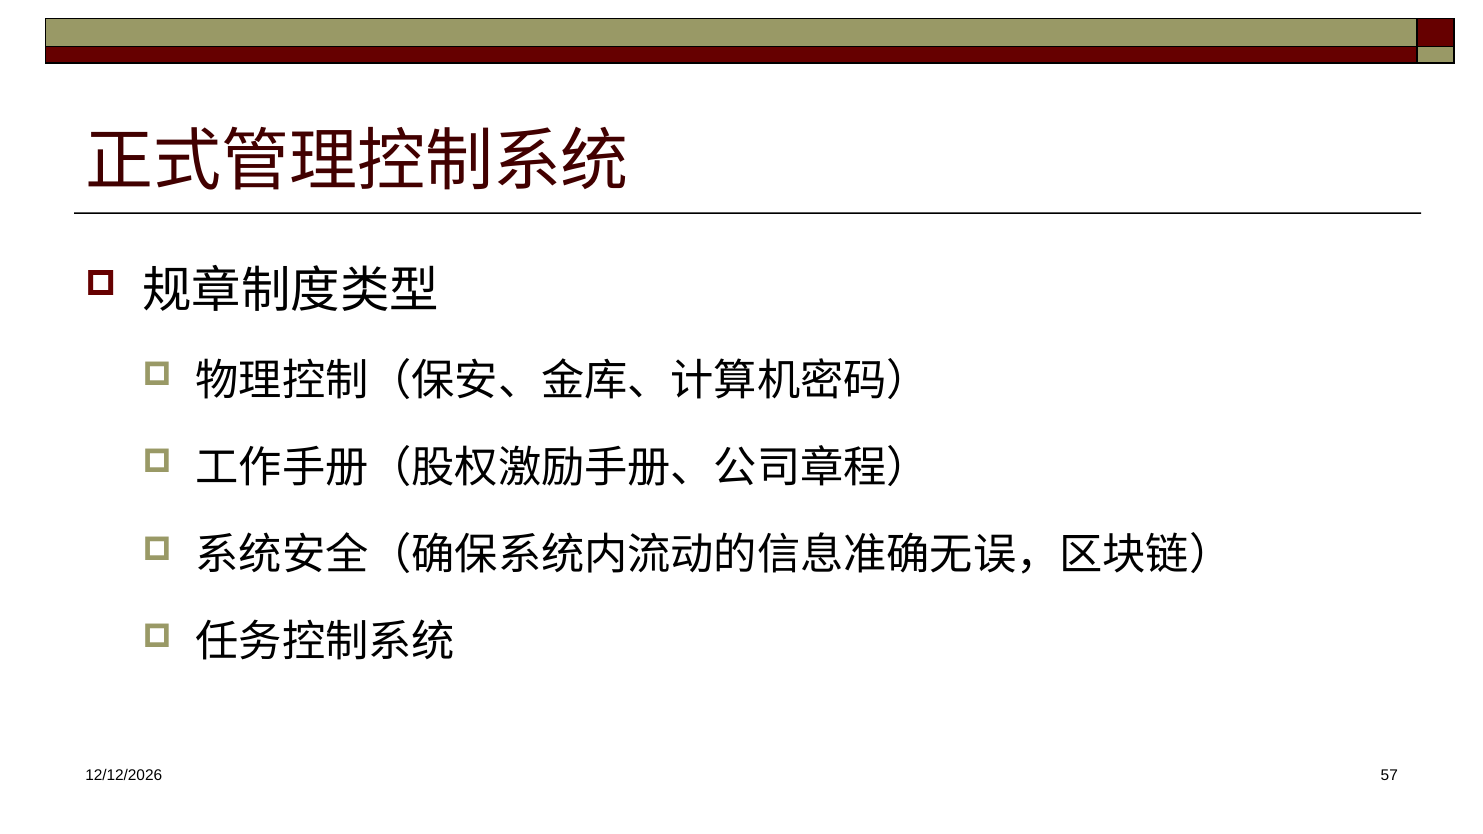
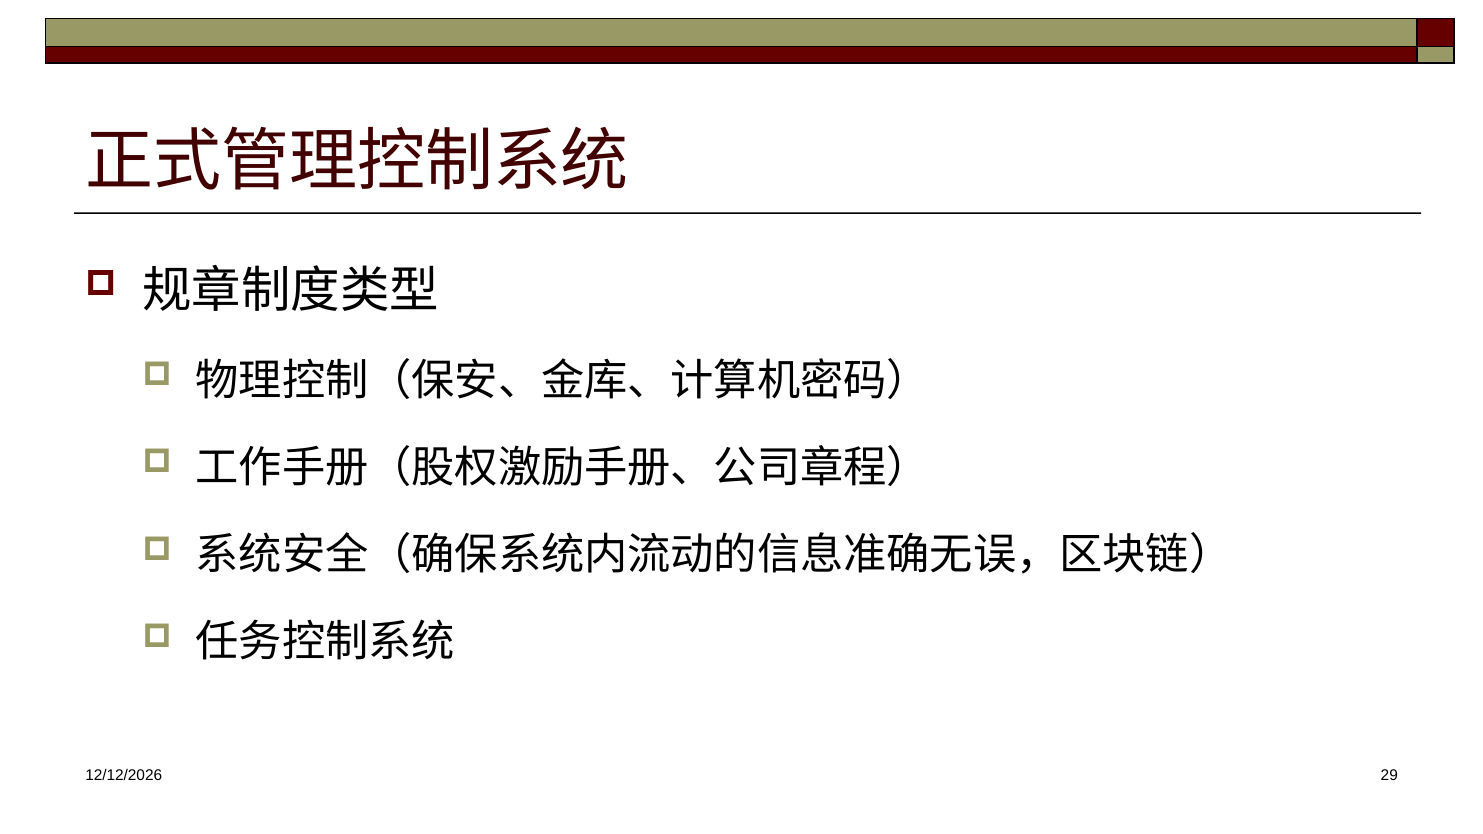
57: 57 -> 29
